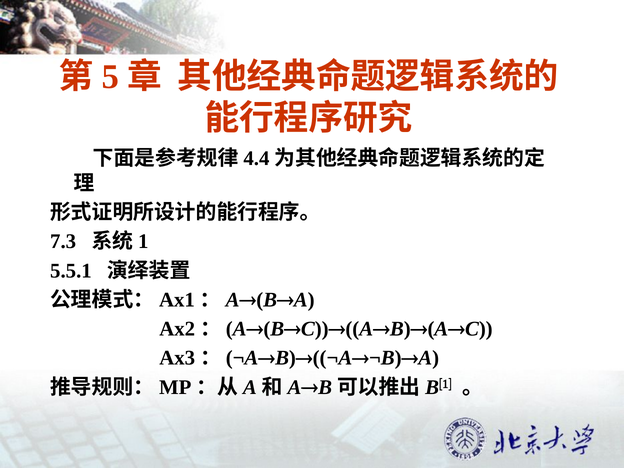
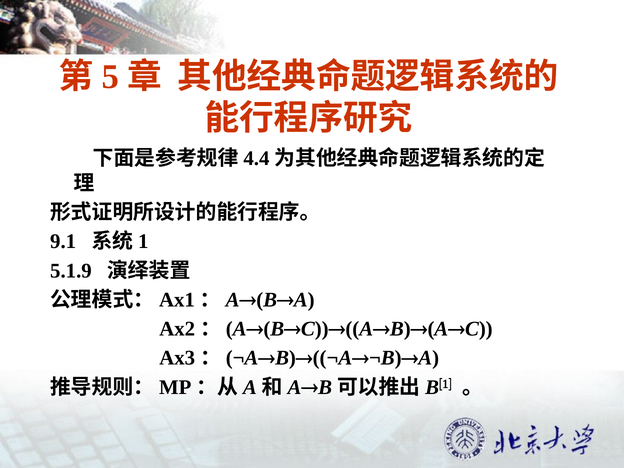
7.3: 7.3 -> 9.1
5.5.1: 5.5.1 -> 5.1.9
